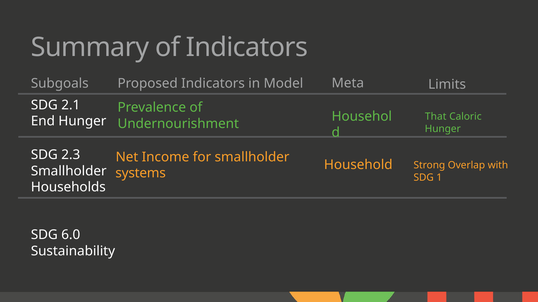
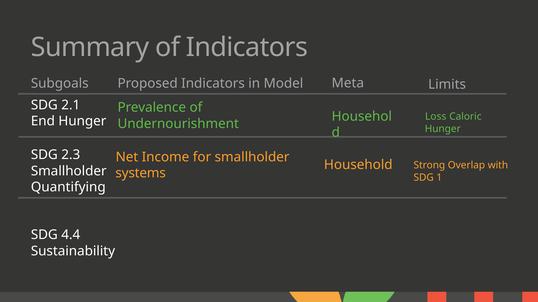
That: That -> Loss
Households: Households -> Quantifying
6.0: 6.0 -> 4.4
